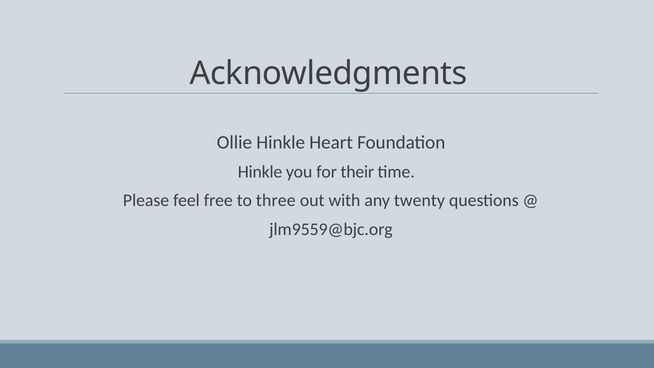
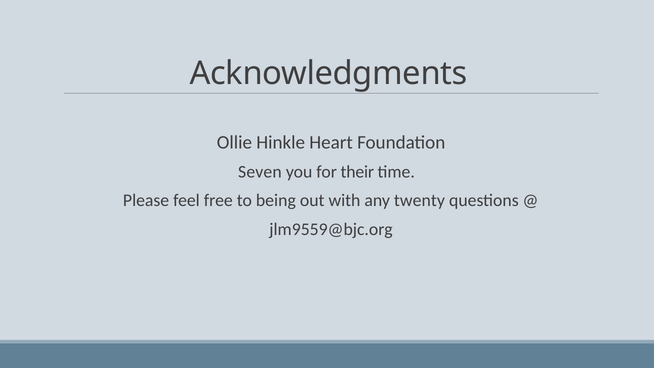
Hinkle at (260, 172): Hinkle -> Seven
three: three -> being
